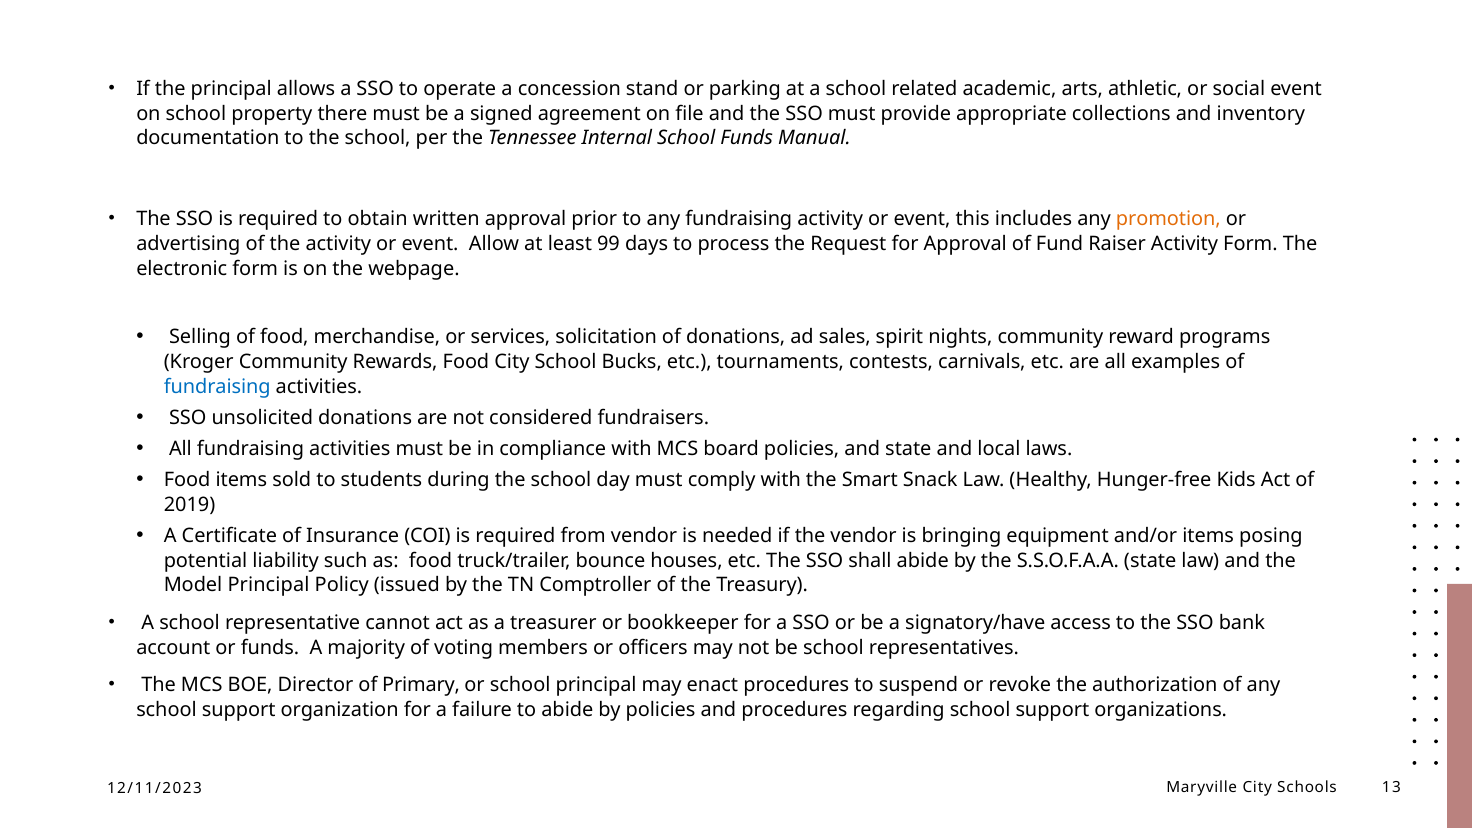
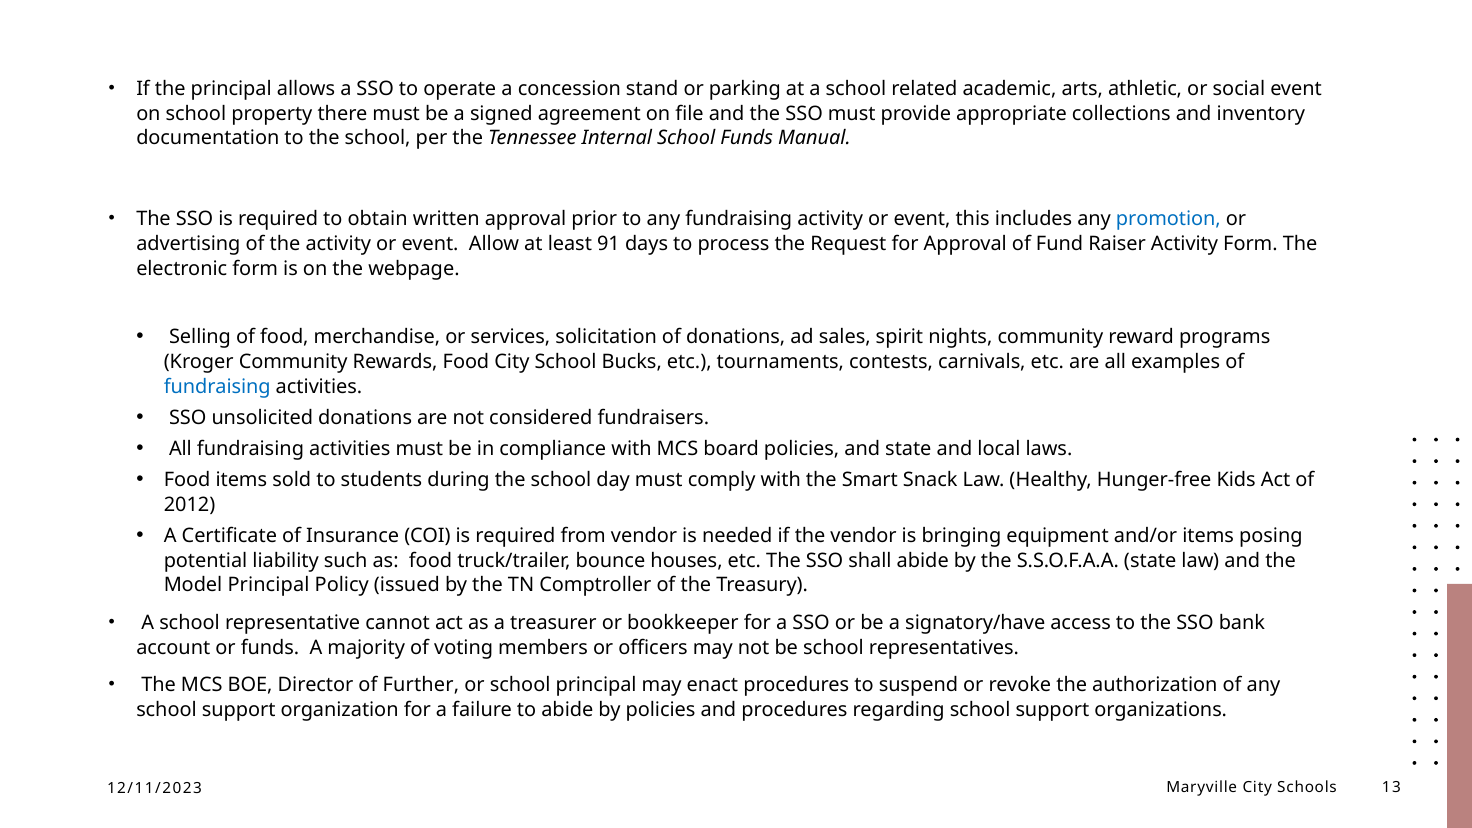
promotion colour: orange -> blue
99: 99 -> 91
2019: 2019 -> 2012
Primary: Primary -> Further
